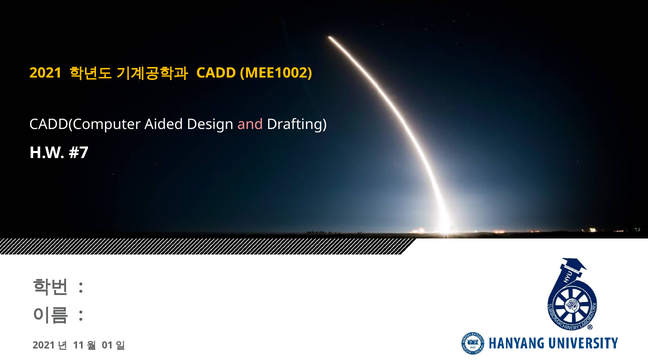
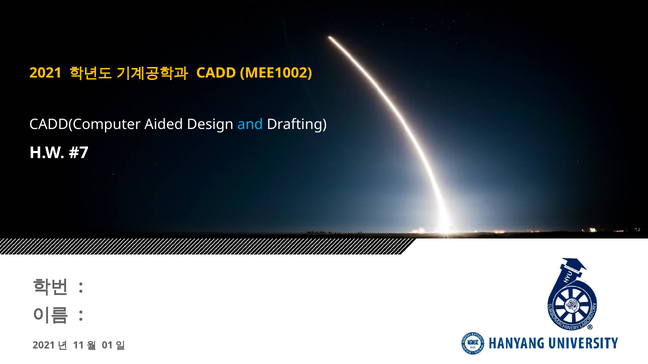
and colour: pink -> light blue
